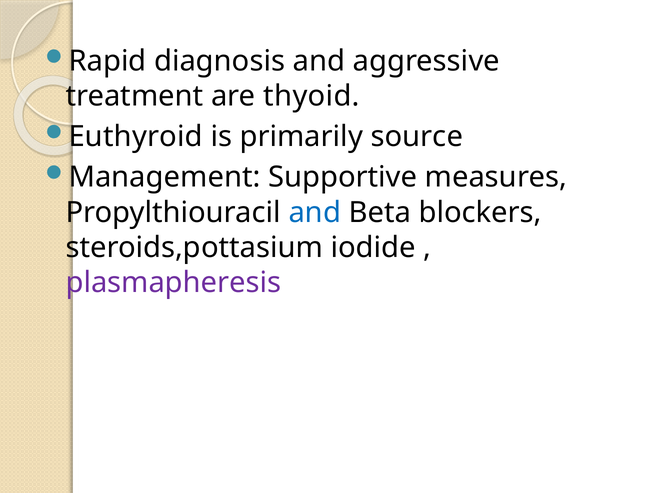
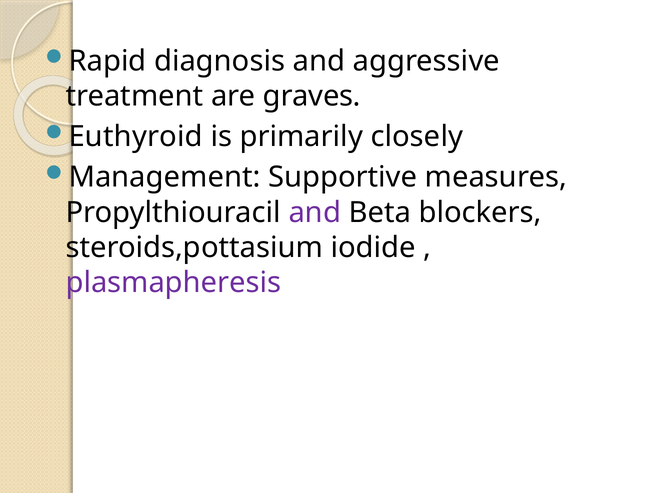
thyoid: thyoid -> graves
source: source -> closely
and at (315, 212) colour: blue -> purple
